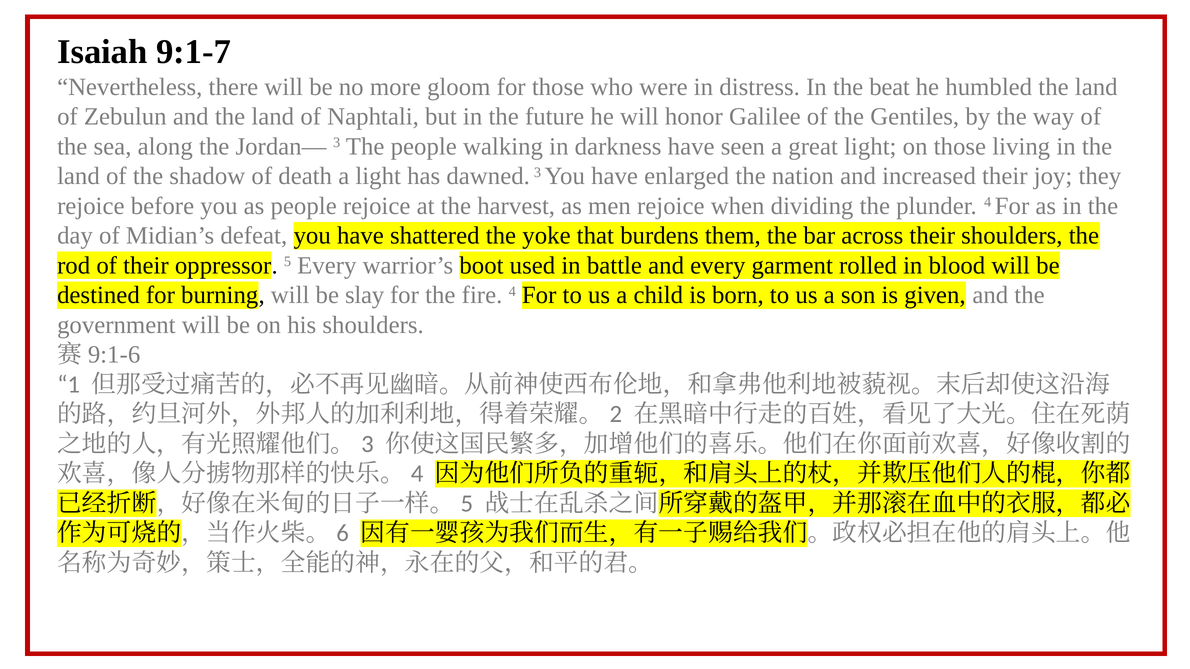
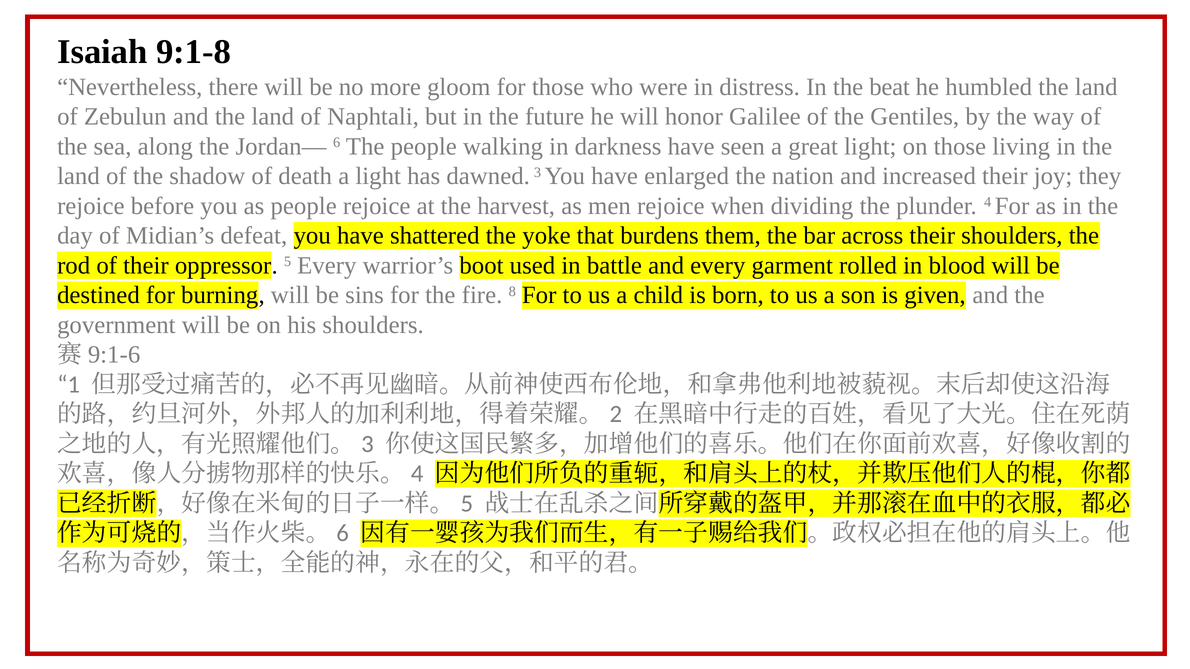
9:1-7: 9:1-7 -> 9:1-8
Jordan— 3: 3 -> 6
slay: slay -> sins
fire 4: 4 -> 8
